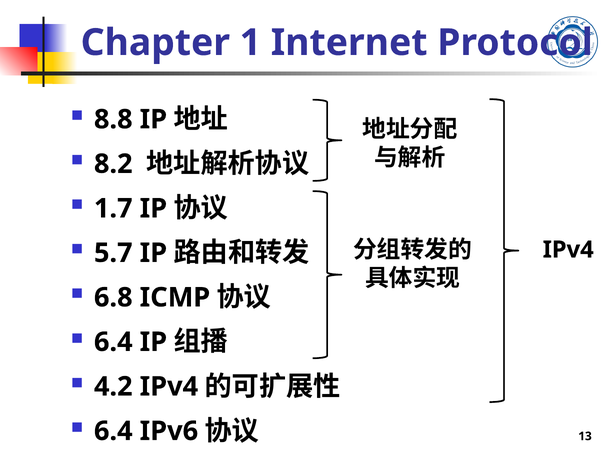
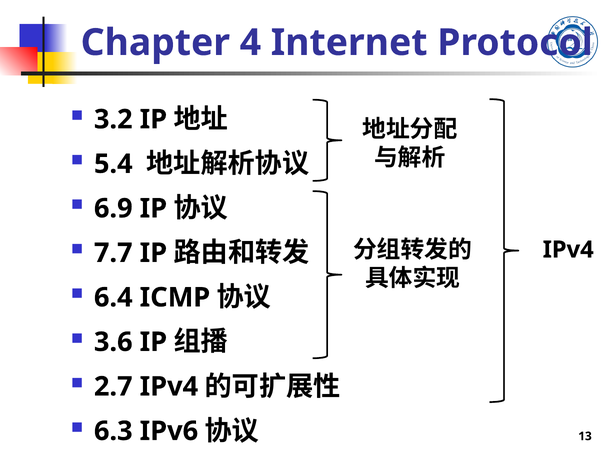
1: 1 -> 4
8.8: 8.8 -> 3.2
8.2: 8.2 -> 5.4
1.7: 1.7 -> 6.9
5.7: 5.7 -> 7.7
6.8: 6.8 -> 6.4
6.4 at (113, 342): 6.4 -> 3.6
4.2: 4.2 -> 2.7
6.4 at (113, 431): 6.4 -> 6.3
